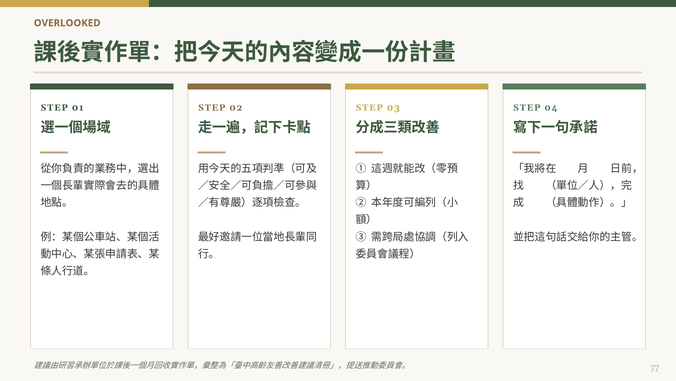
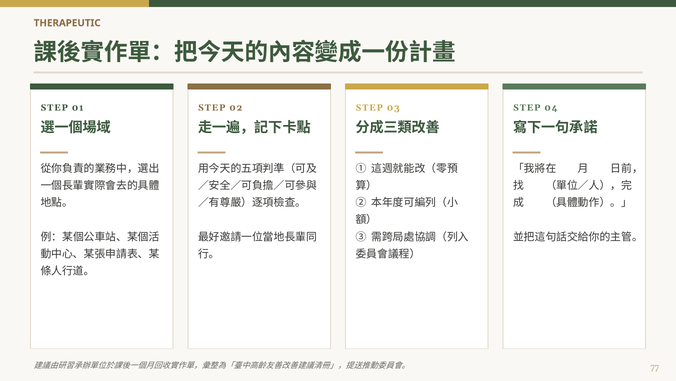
OVERLOOKED: OVERLOOKED -> THERAPEUTIC
